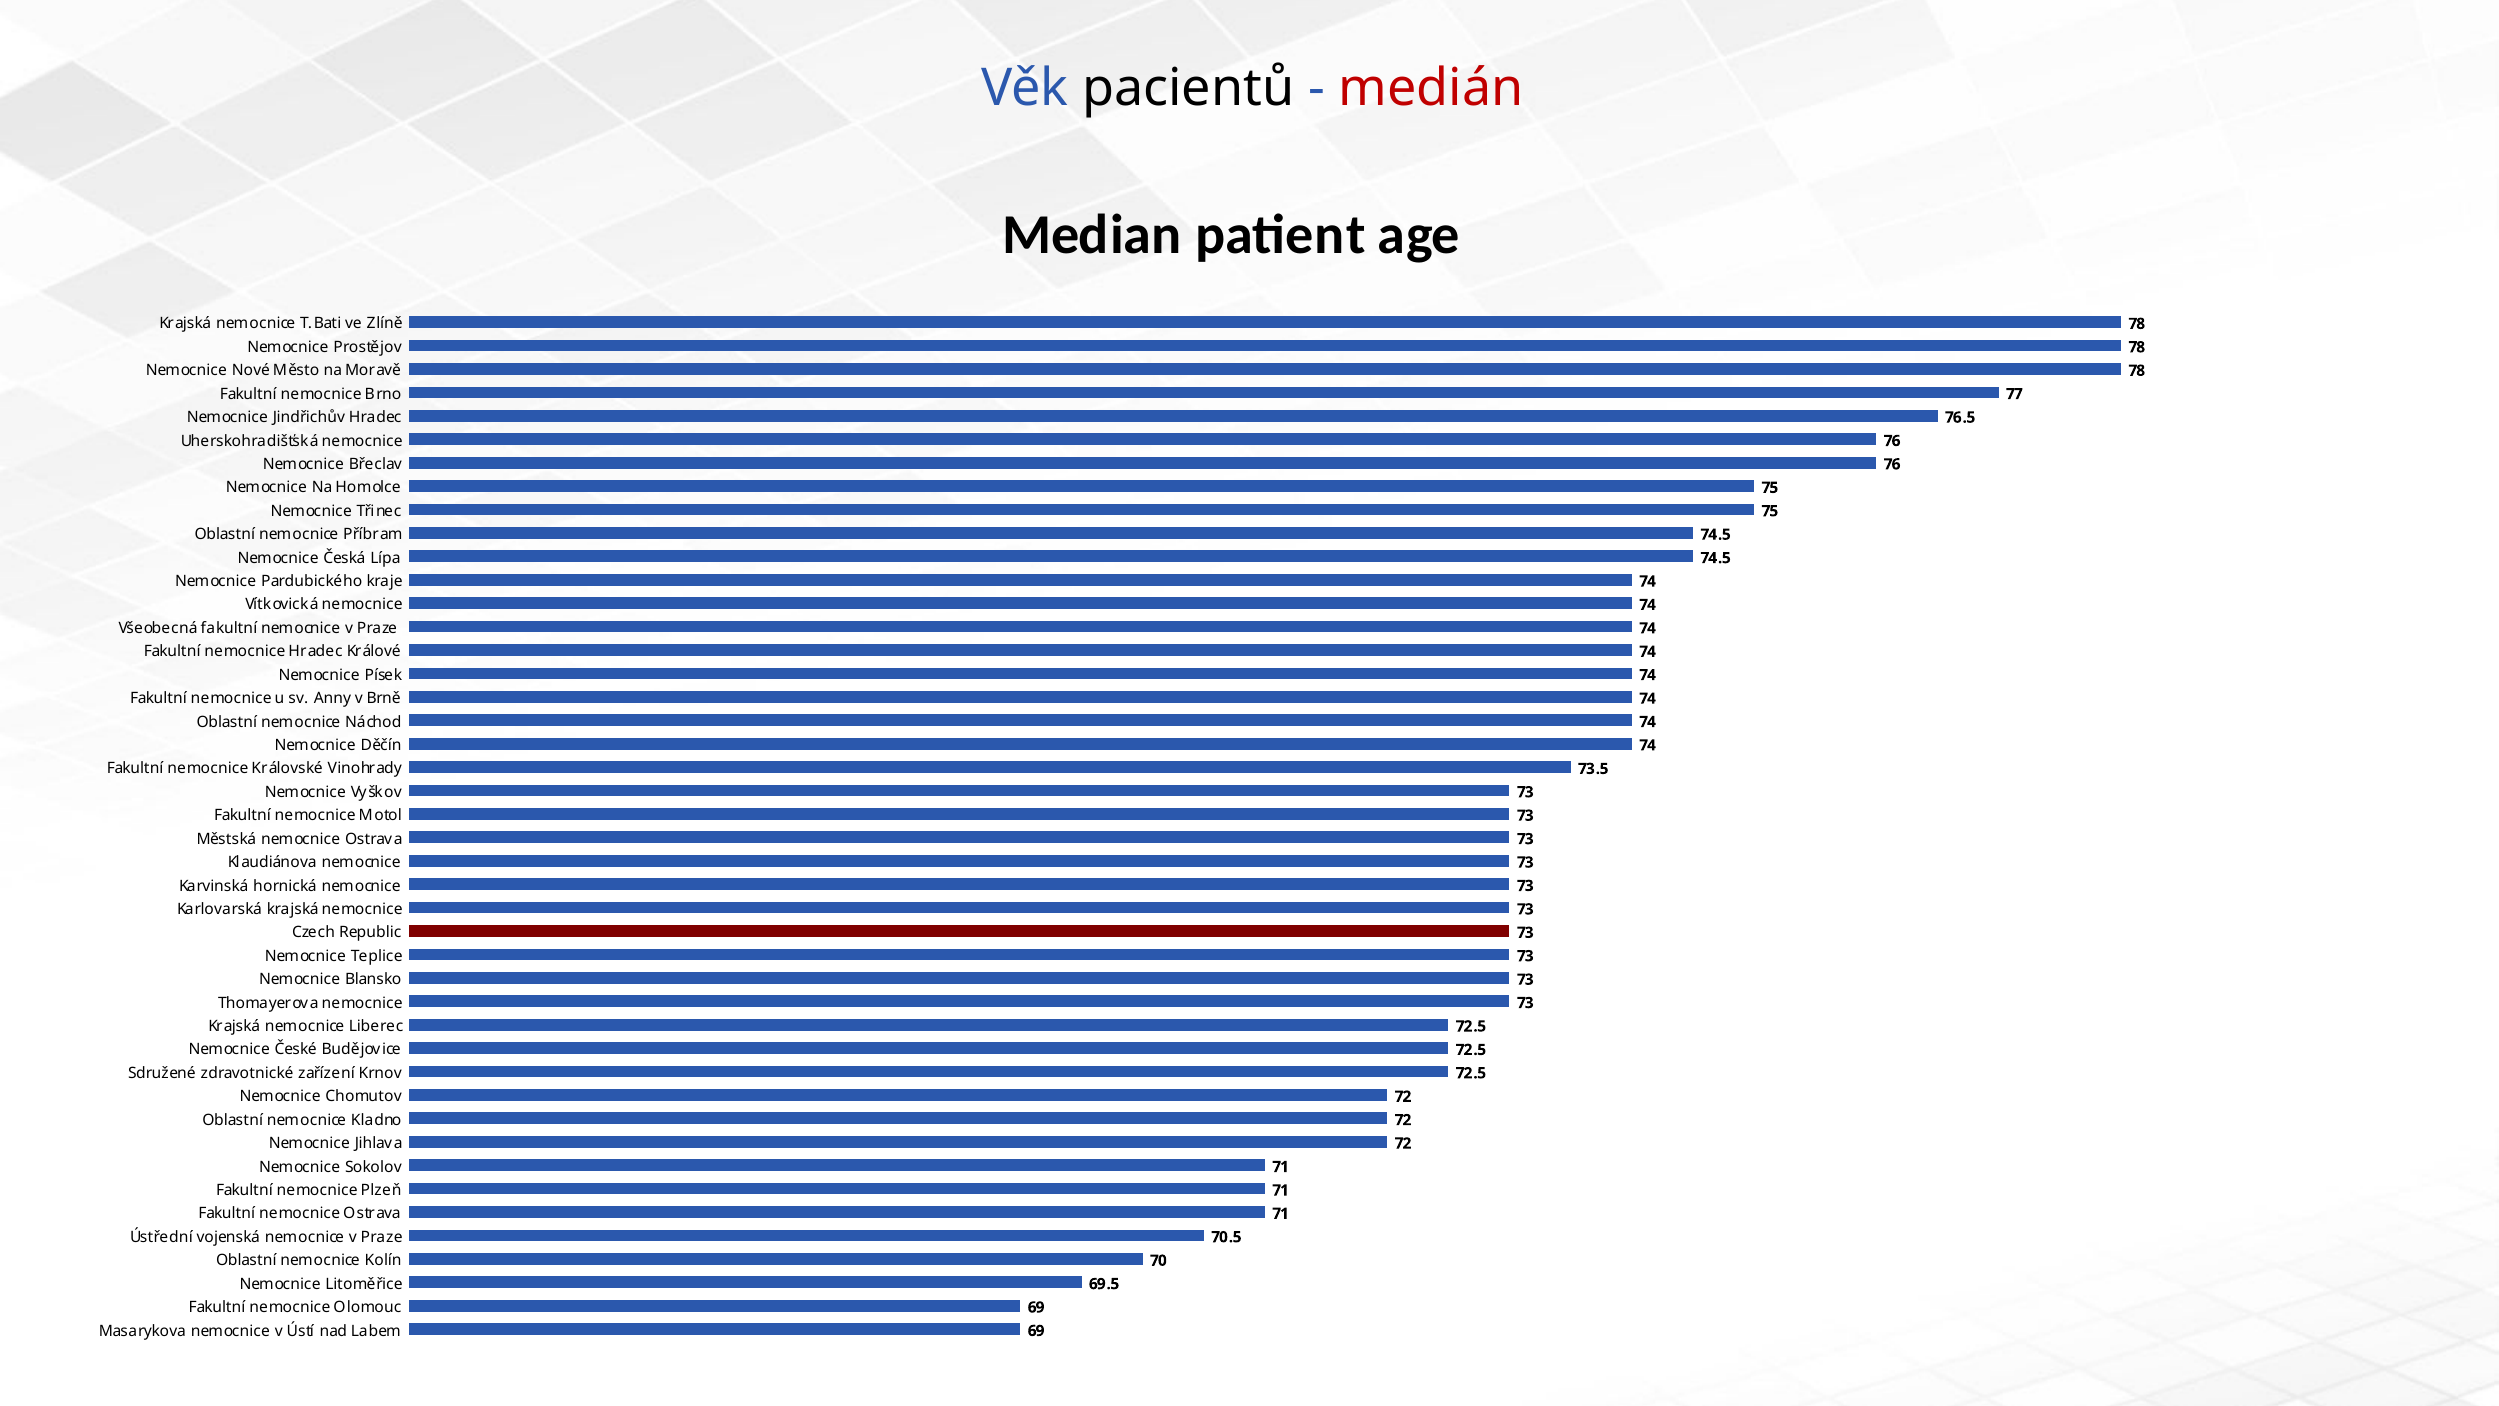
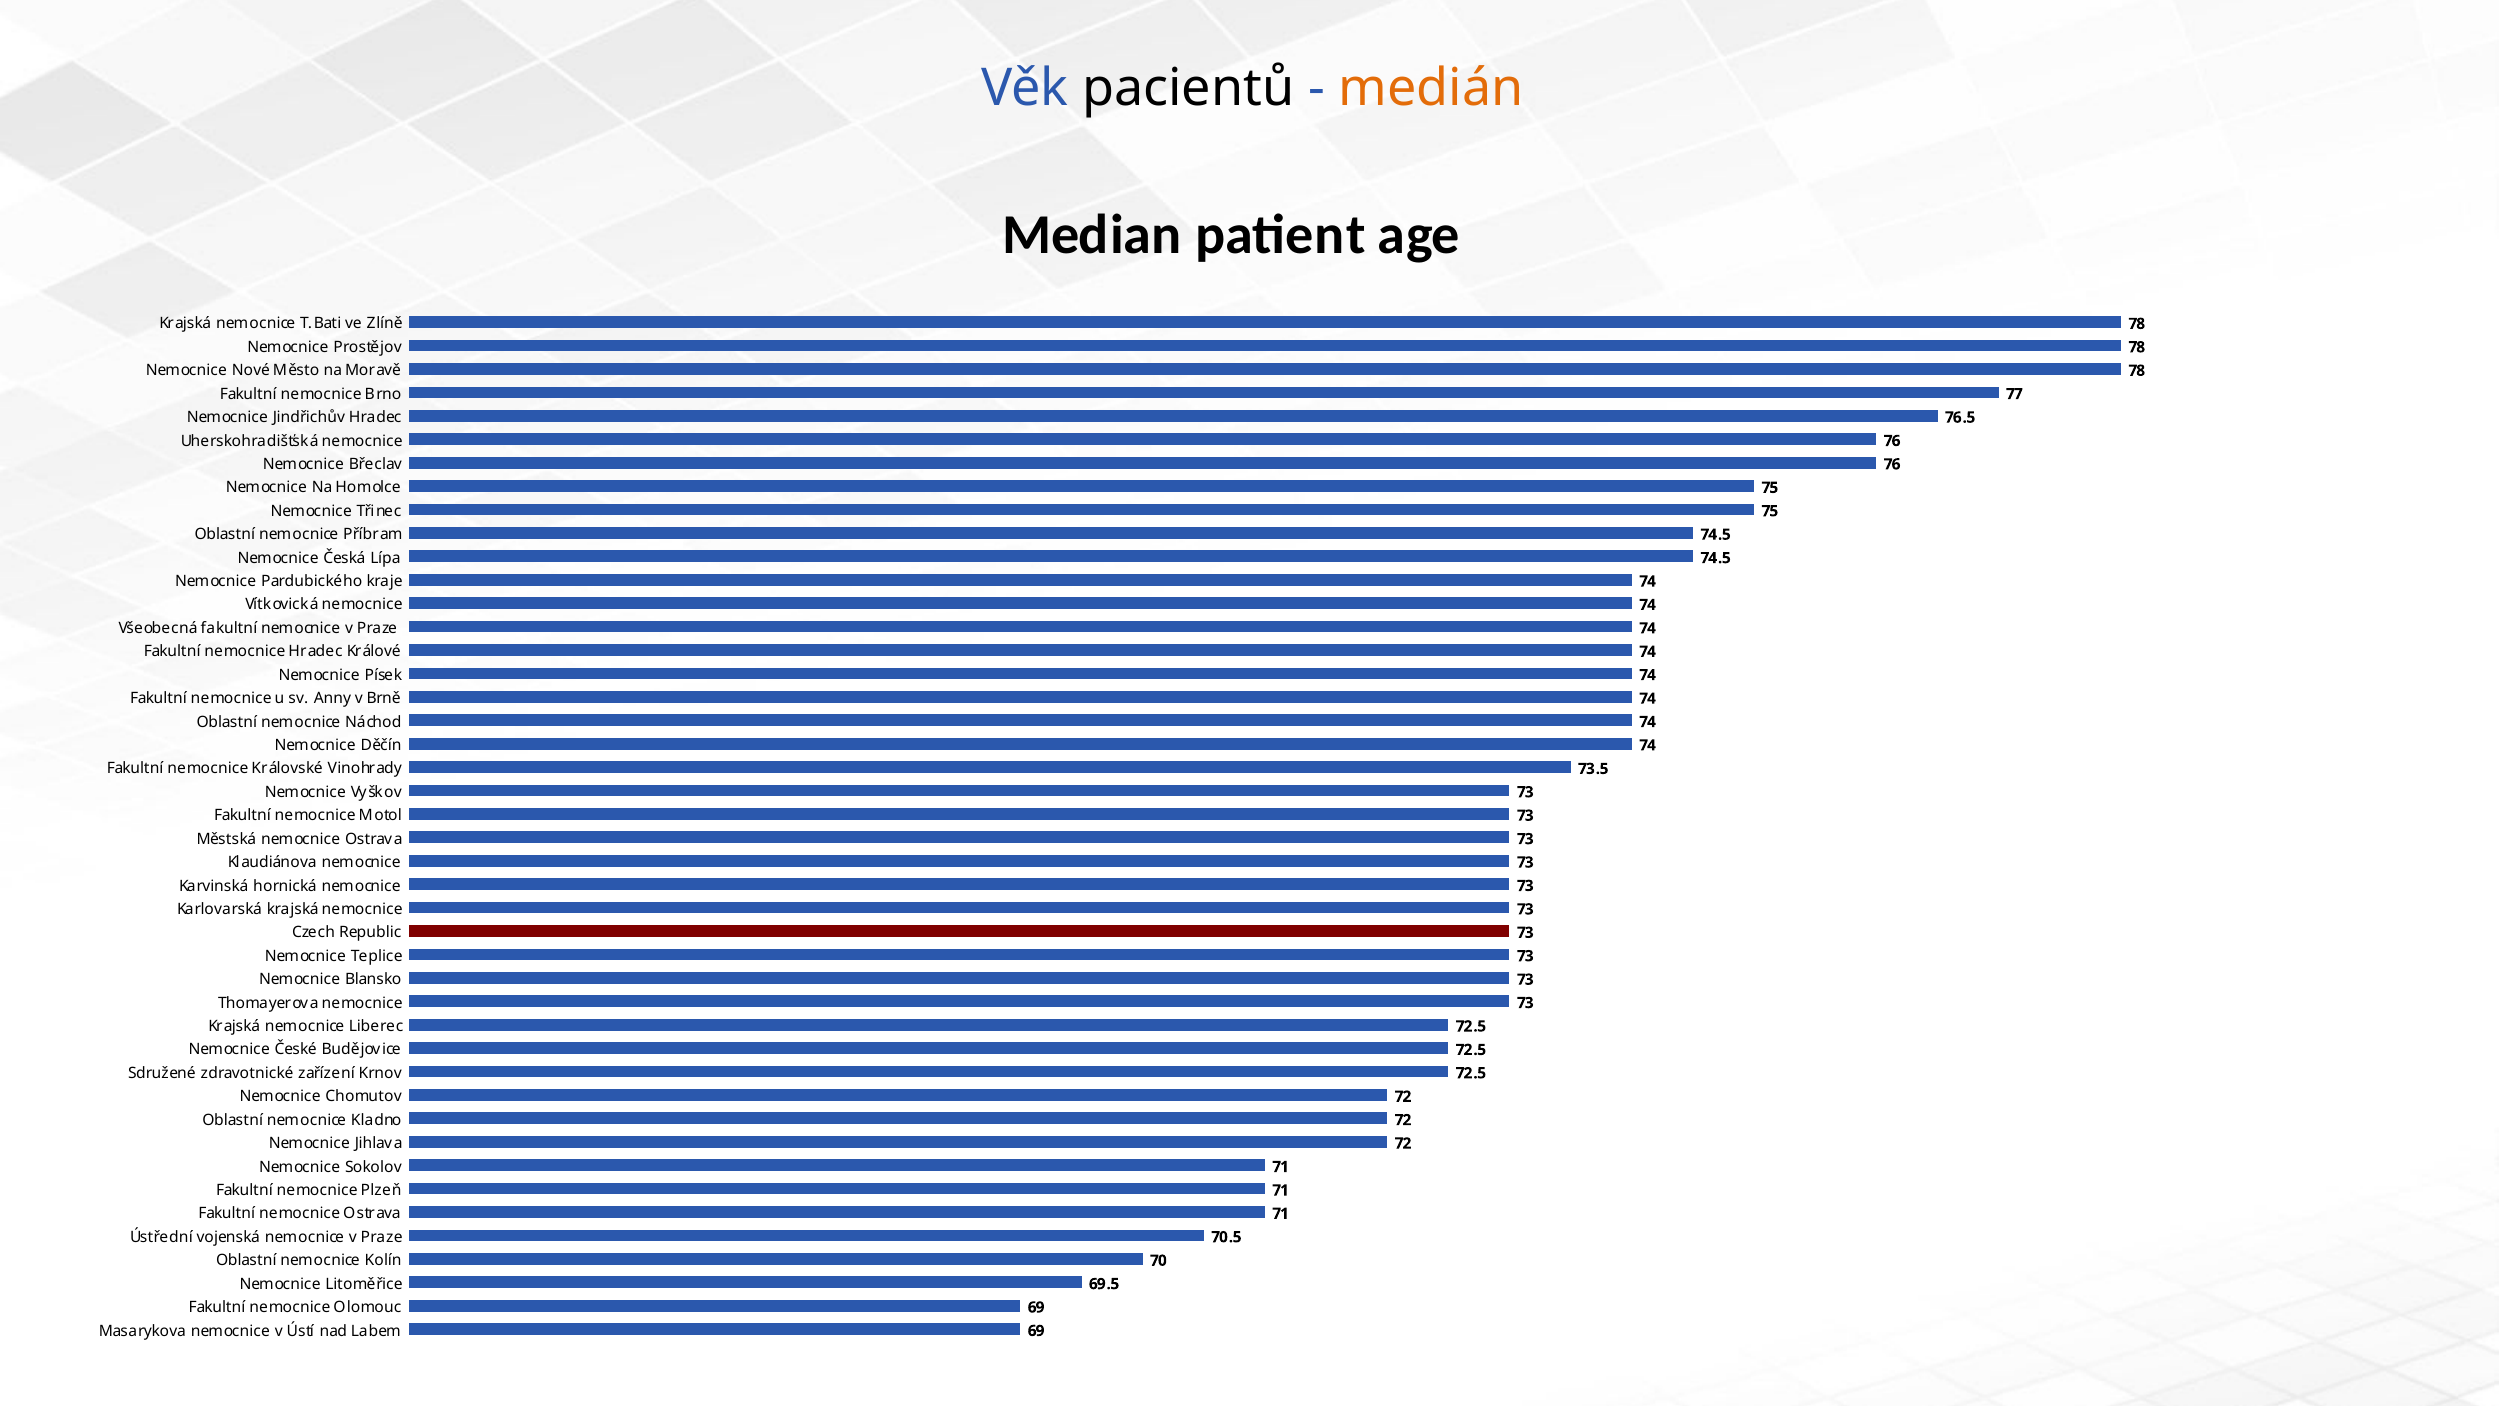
medián colour: red -> orange
